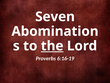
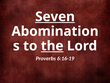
Seven underline: none -> present
